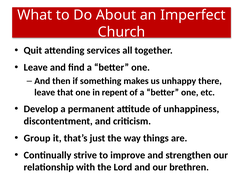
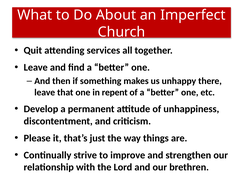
Group: Group -> Please
